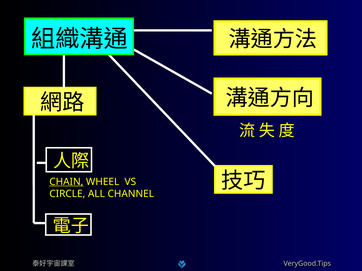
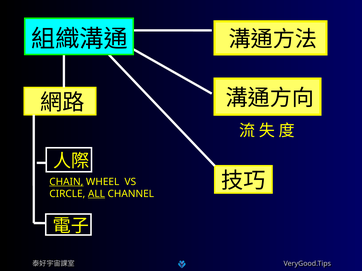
ALL underline: none -> present
